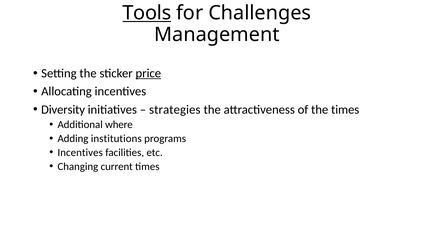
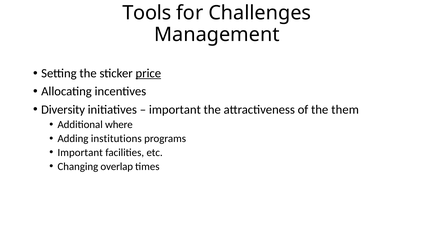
Tools underline: present -> none
strategies at (175, 110): strategies -> important
the times: times -> them
Incentives at (80, 153): Incentives -> Important
current: current -> overlap
